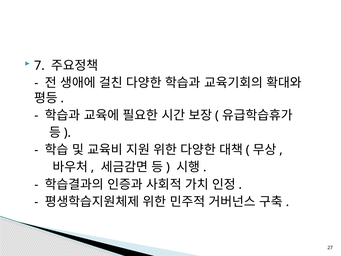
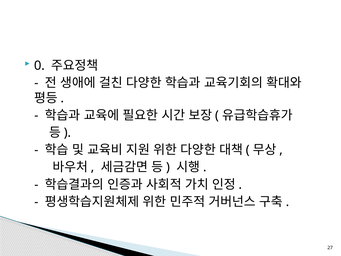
7: 7 -> 0
